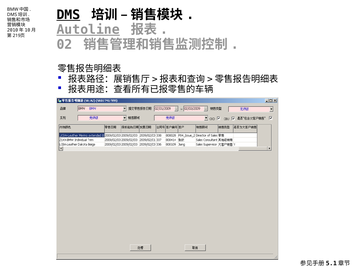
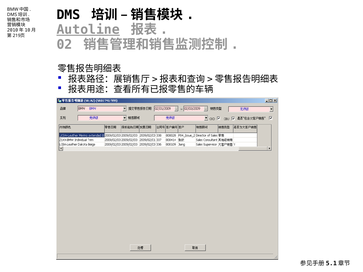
DMS underline: present -> none
